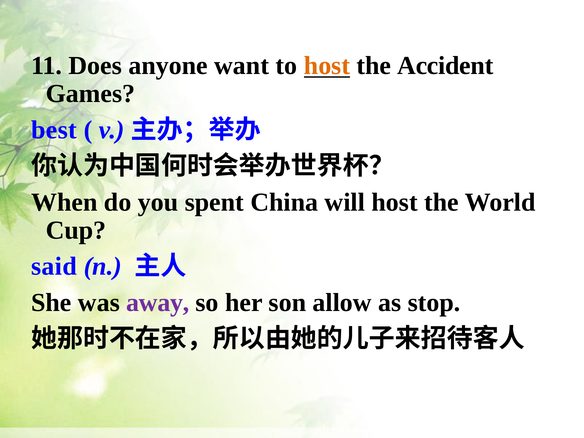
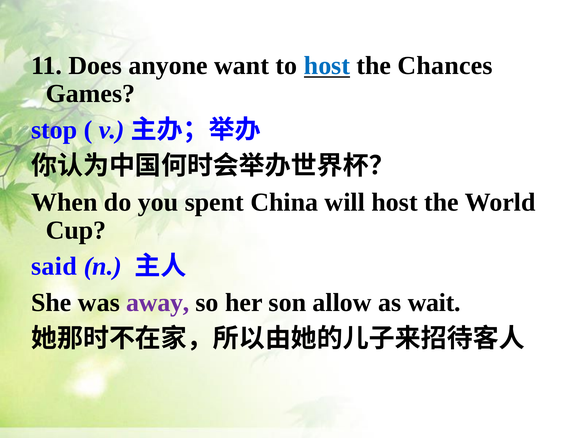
host at (327, 66) colour: orange -> blue
Accident: Accident -> Chances
best: best -> stop
stop: stop -> wait
